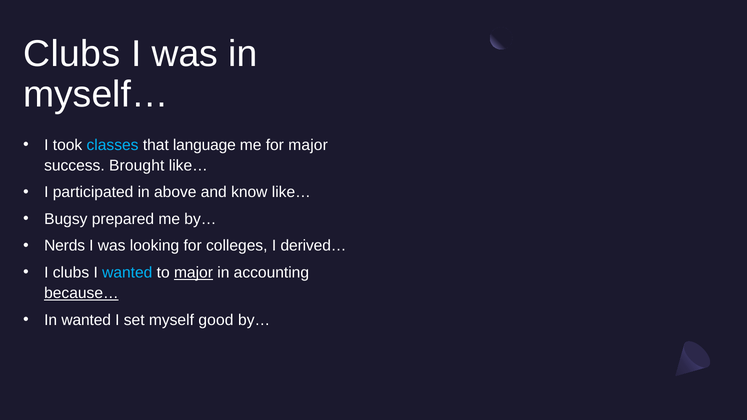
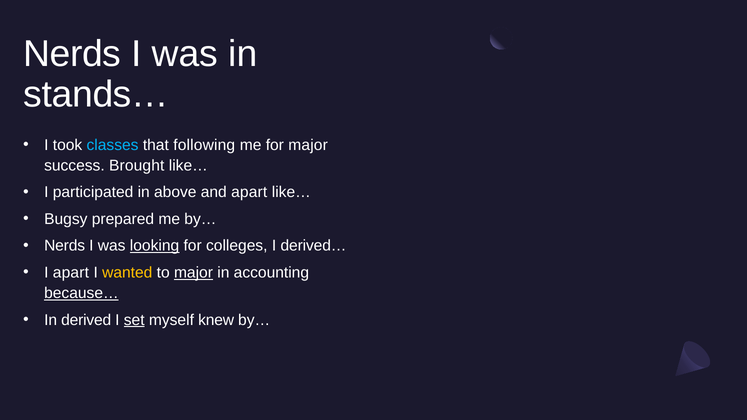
Clubs at (72, 54): Clubs -> Nerds
myself…: myself… -> stands…
language: language -> following
and know: know -> apart
looking underline: none -> present
I clubs: clubs -> apart
wanted at (127, 273) colour: light blue -> yellow
In wanted: wanted -> derived
set underline: none -> present
good: good -> knew
